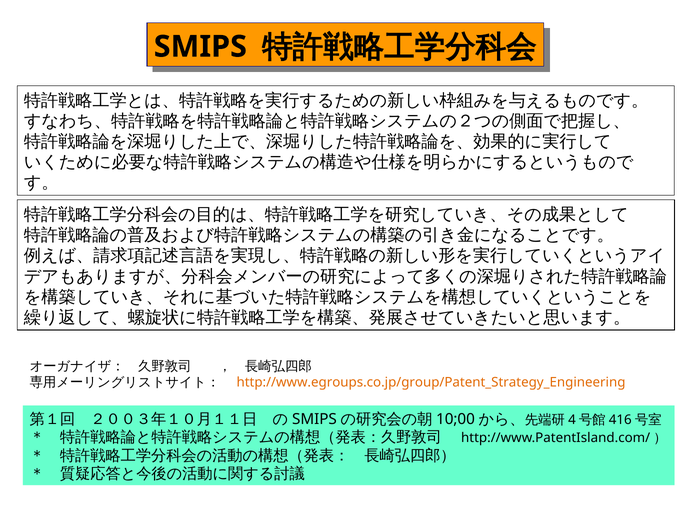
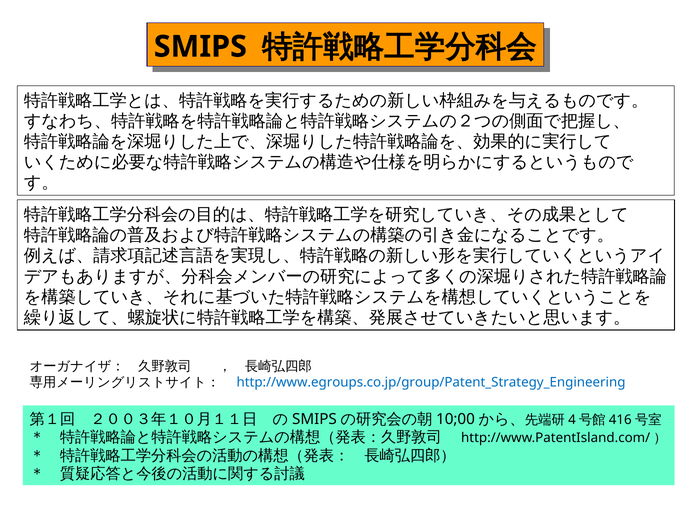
http://www.egroups.co.jp/group/Patent_Strategy_Engineering colour: orange -> blue
